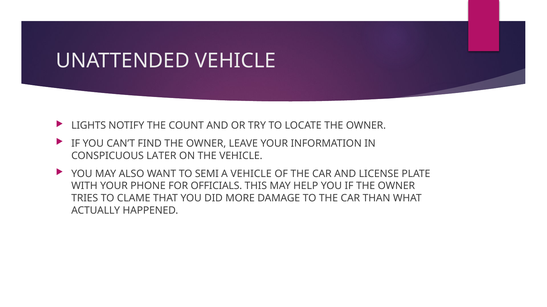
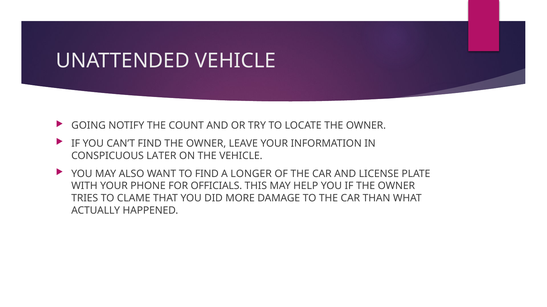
LIGHTS: LIGHTS -> GOING
TO SEMI: SEMI -> FIND
A VEHICLE: VEHICLE -> LONGER
